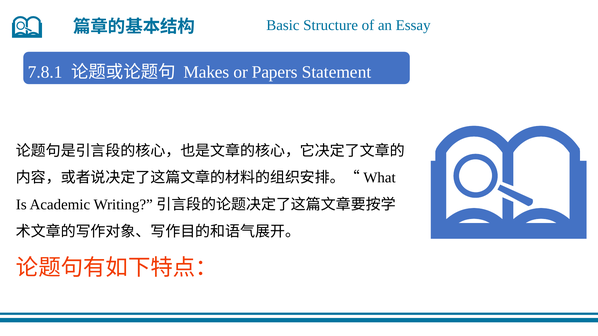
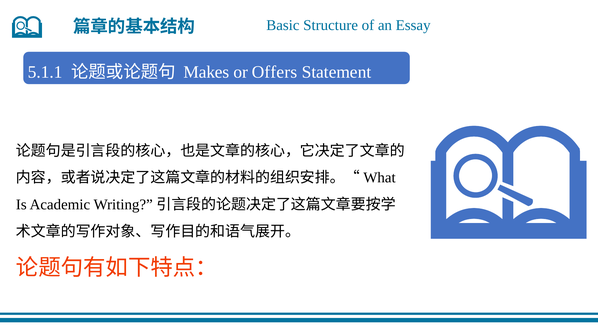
7.8.1: 7.8.1 -> 5.1.1
Papers: Papers -> Offers
